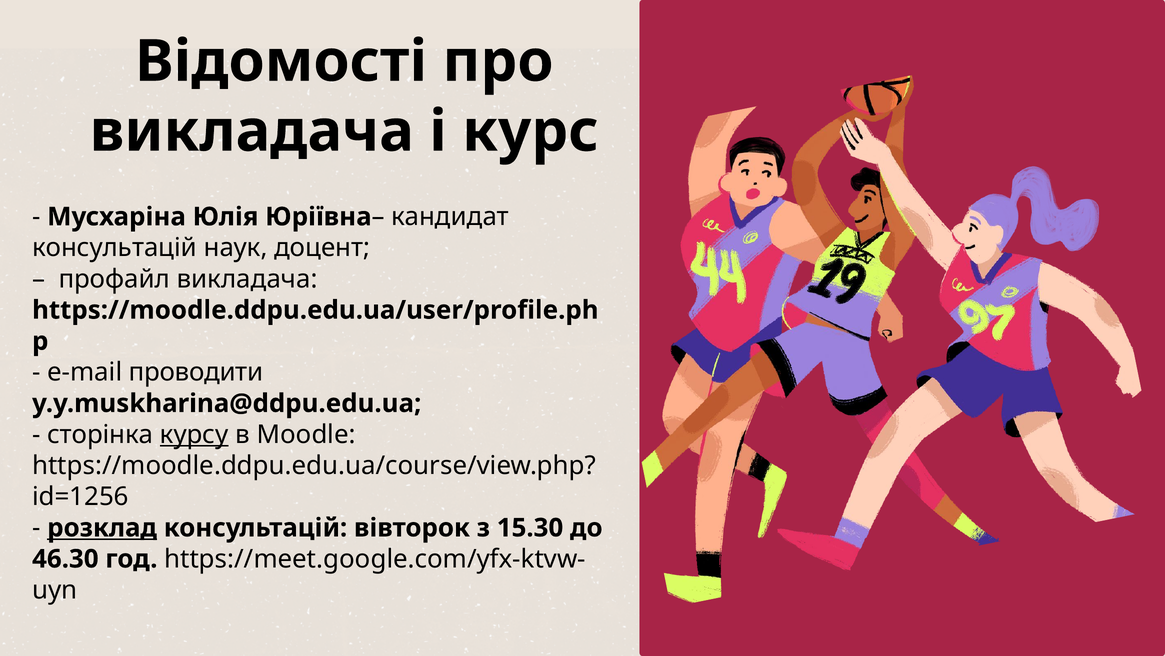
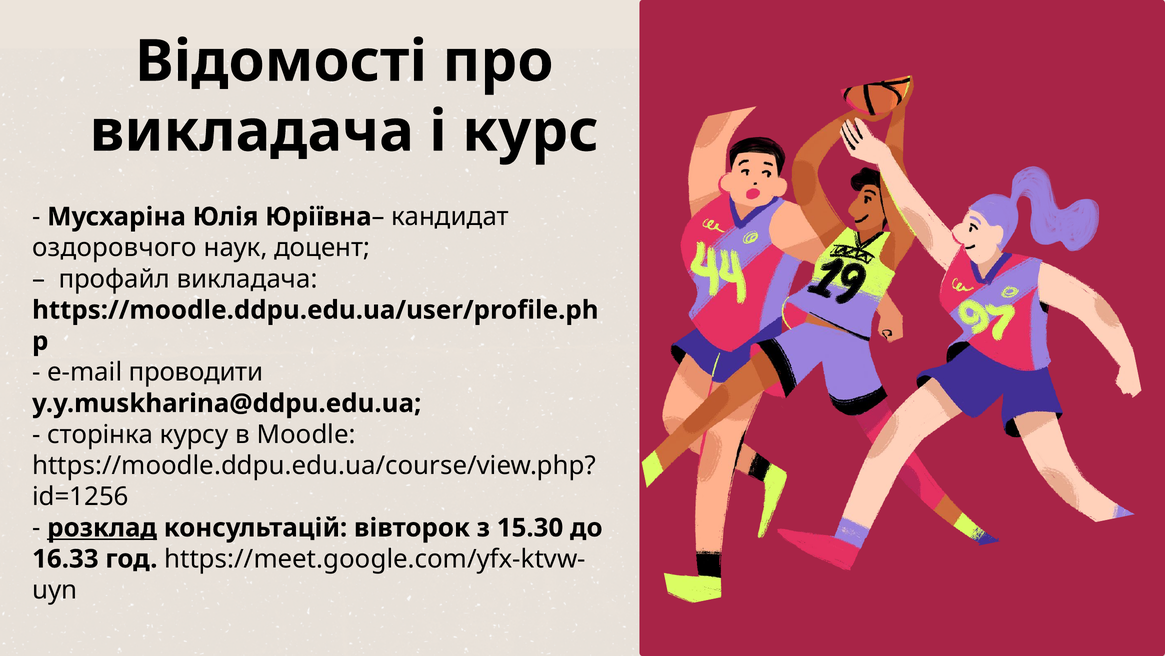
консультацій at (115, 248): консультацій -> оздоровчого
курсу underline: present -> none
46.30: 46.30 -> 16.33
